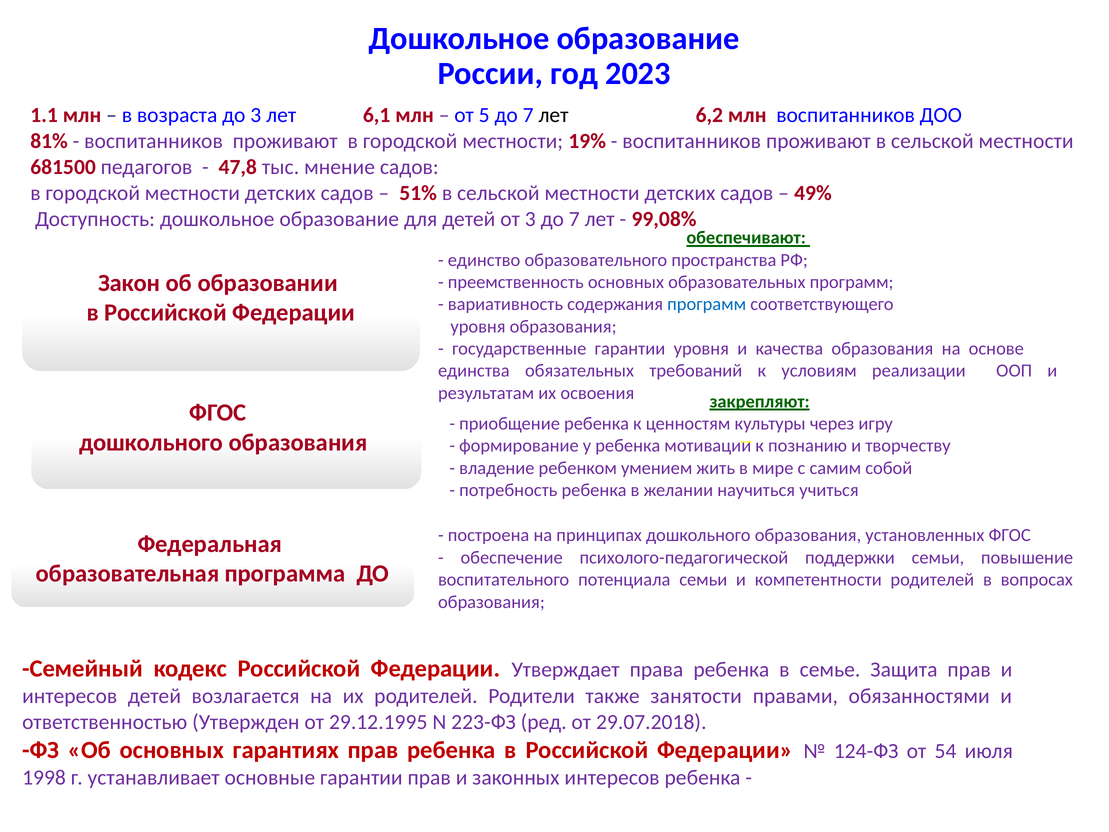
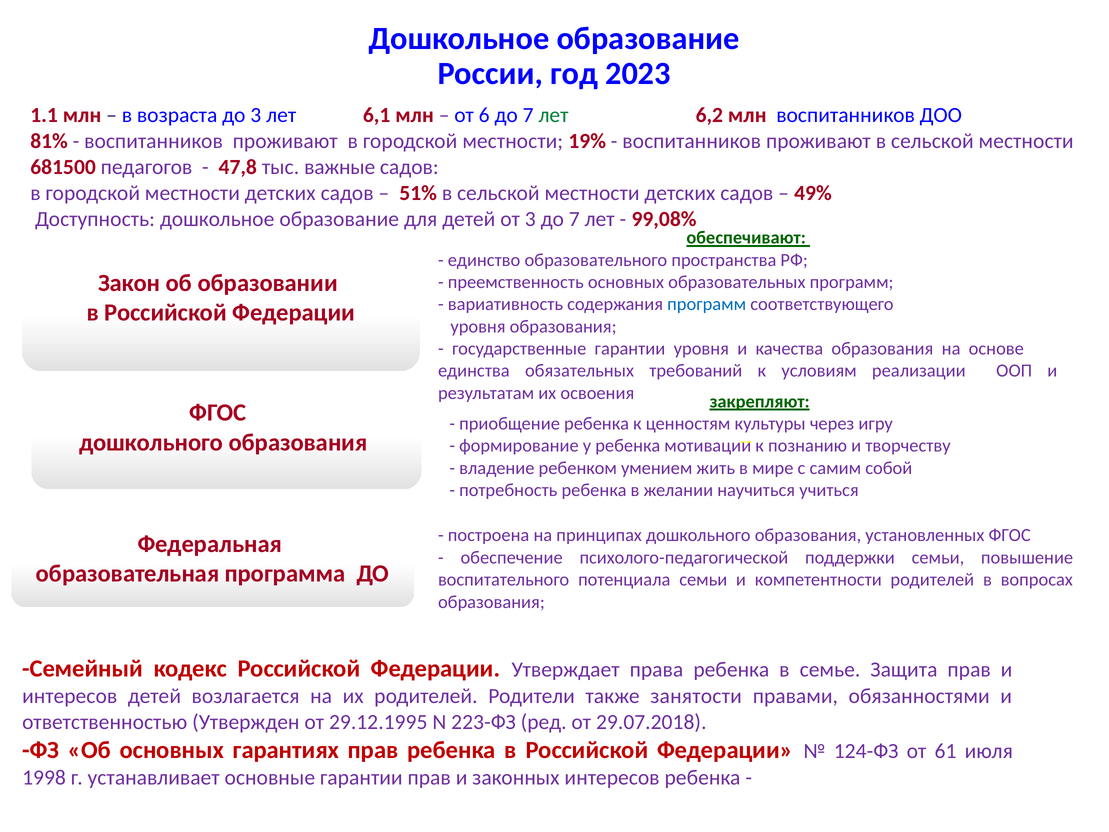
5: 5 -> 6
лет at (554, 115) colour: black -> green
мнение: мнение -> важные
54: 54 -> 61
